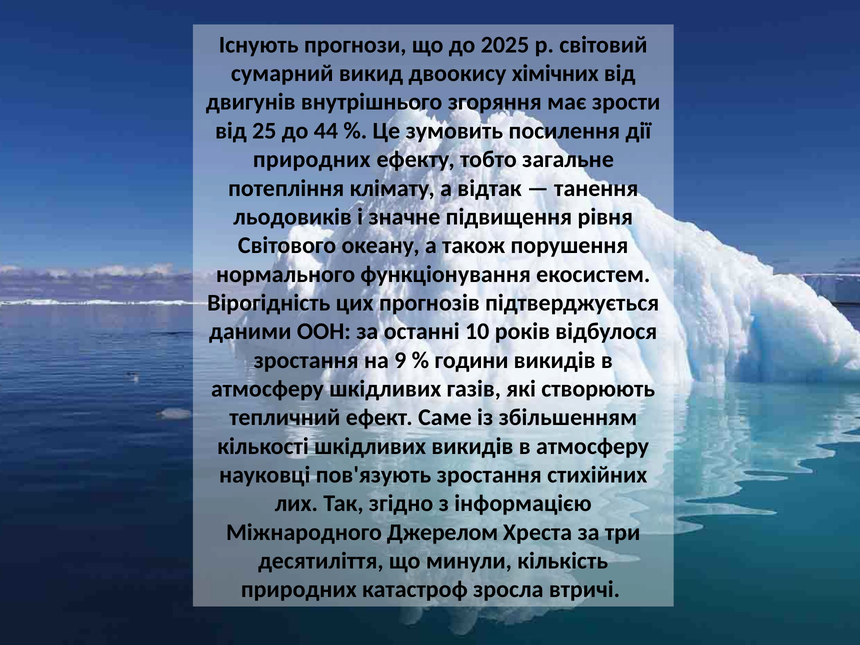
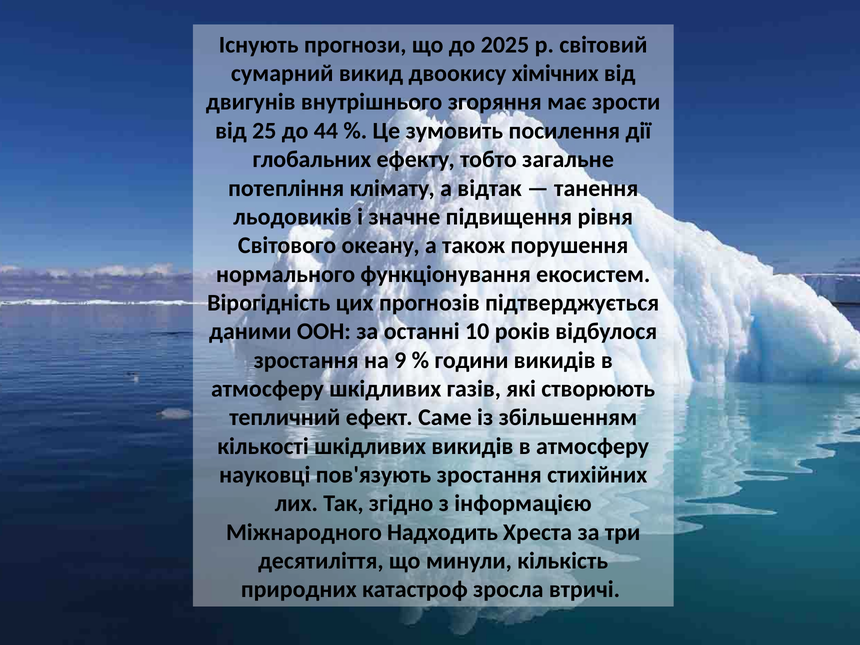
природних at (312, 159): природних -> глобальних
Джерелом: Джерелом -> Надходить
